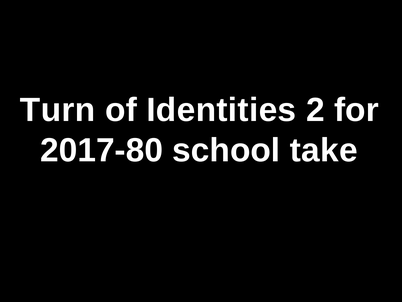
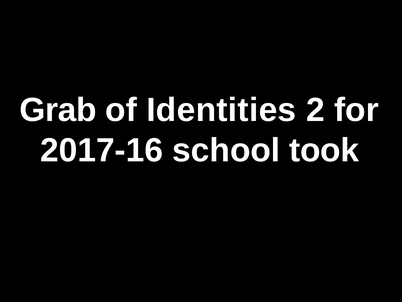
Turn: Turn -> Grab
2017-80: 2017-80 -> 2017-16
take: take -> took
